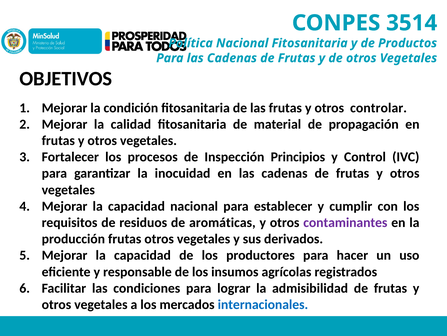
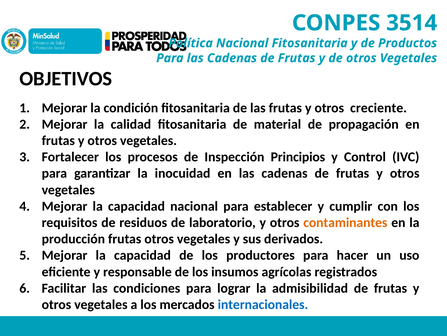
controlar: controlar -> creciente
aromáticas: aromáticas -> laboratorio
contaminantes colour: purple -> orange
